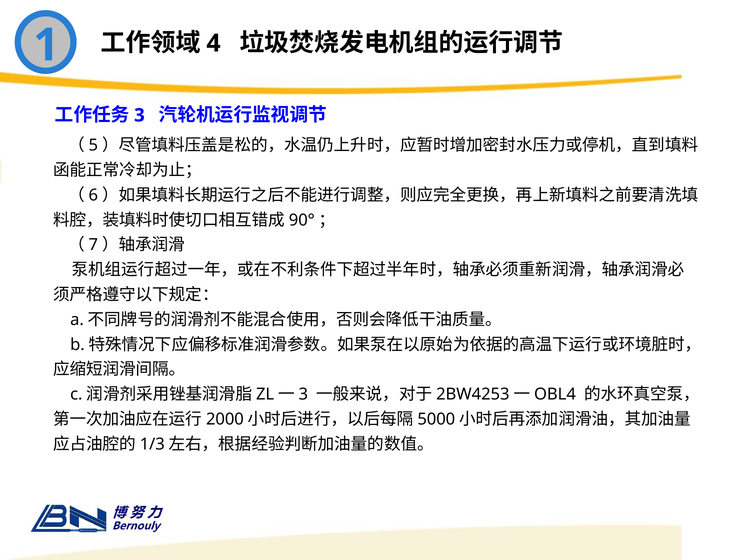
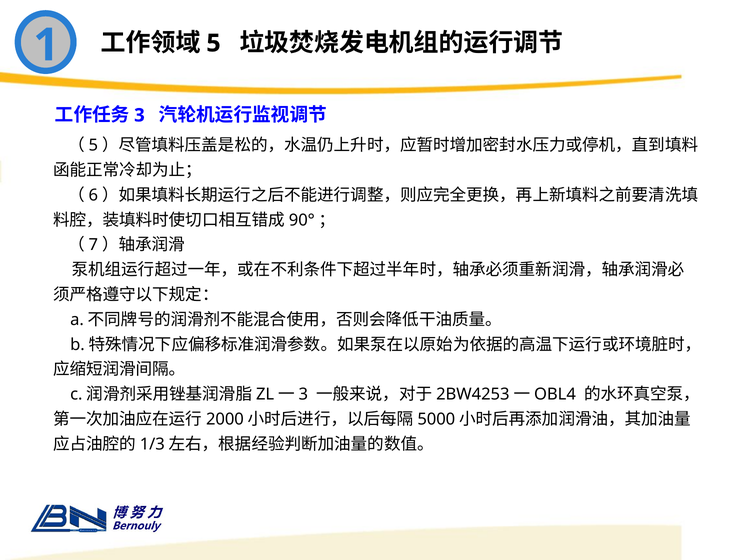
4: 4 -> 5
